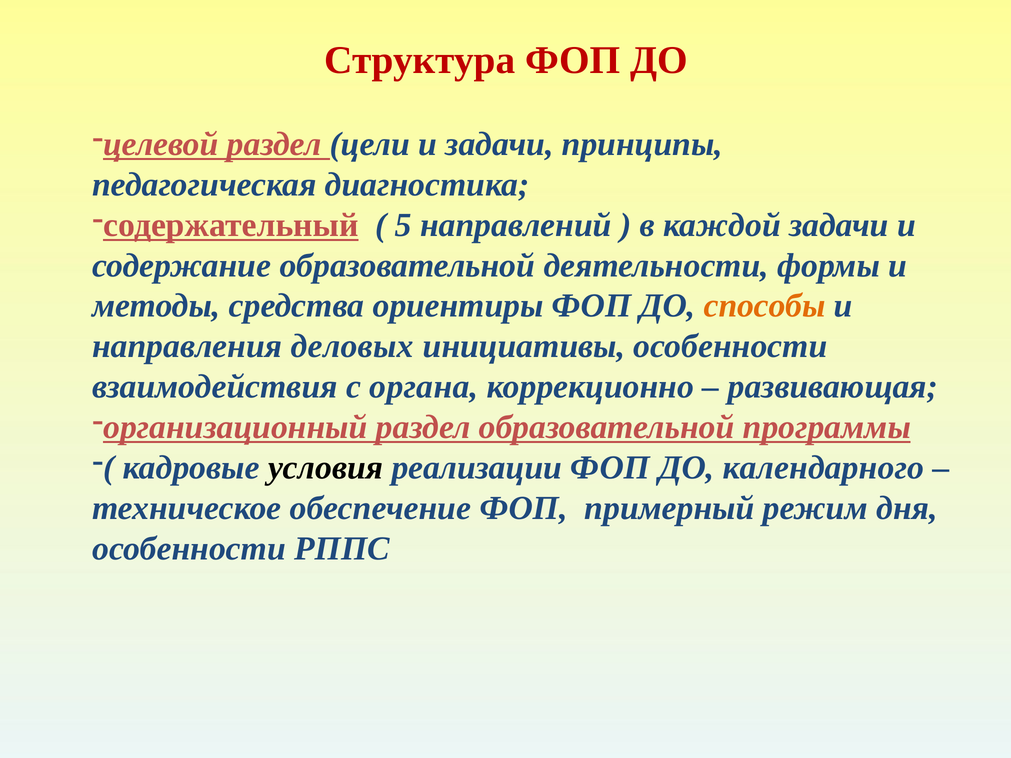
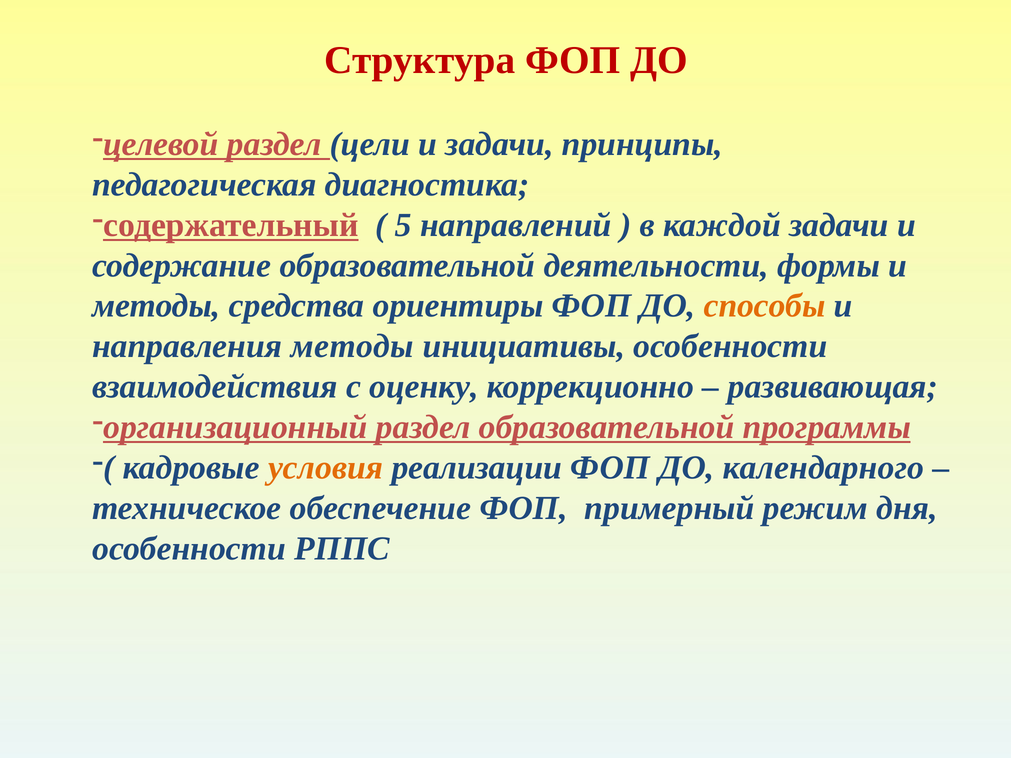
направления деловых: деловых -> методы
органа: органа -> оценку
условия colour: black -> orange
